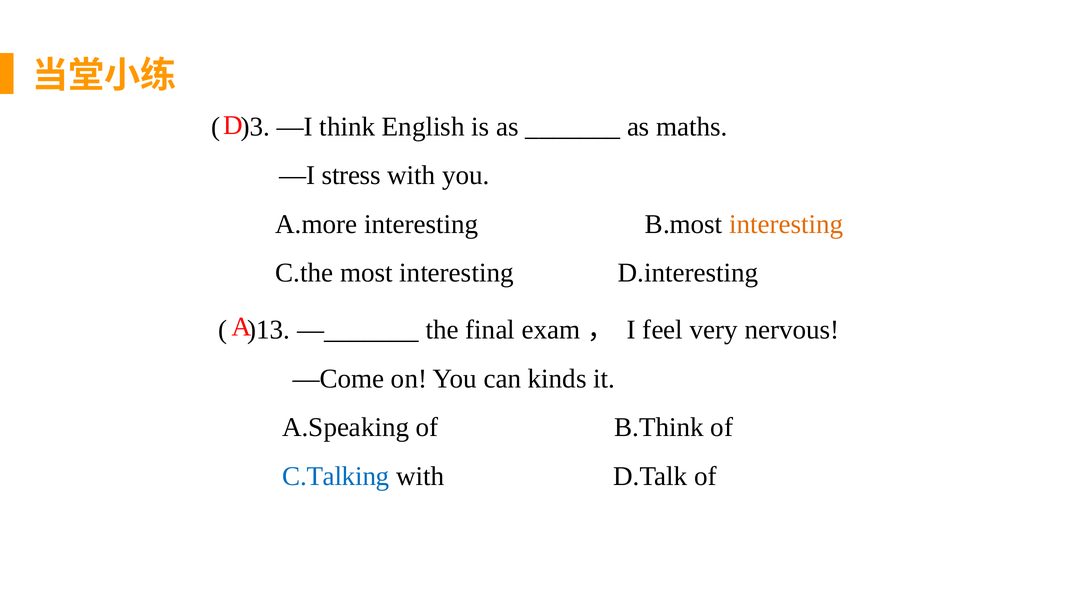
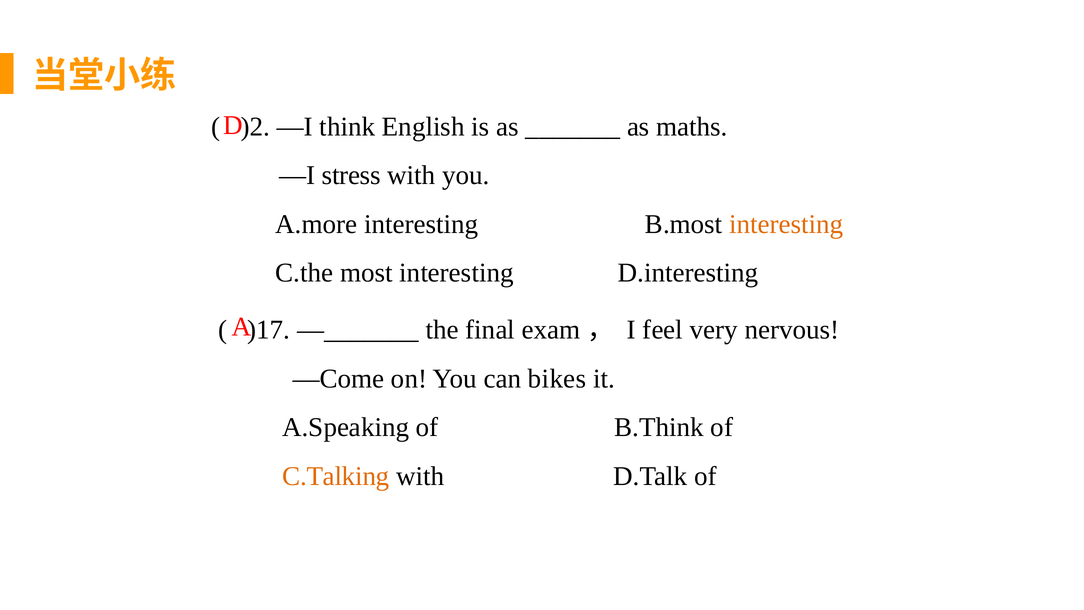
)3: )3 -> )2
)13: )13 -> )17
kinds: kinds -> bikes
C.Talking colour: blue -> orange
